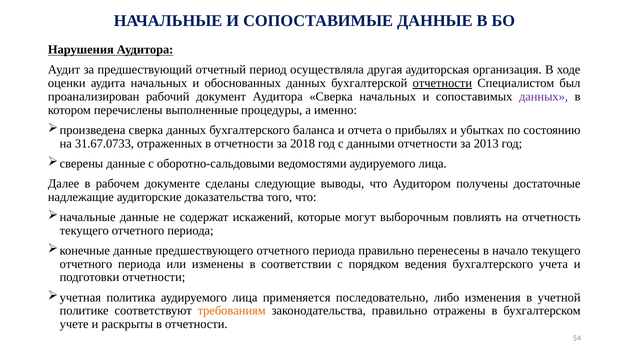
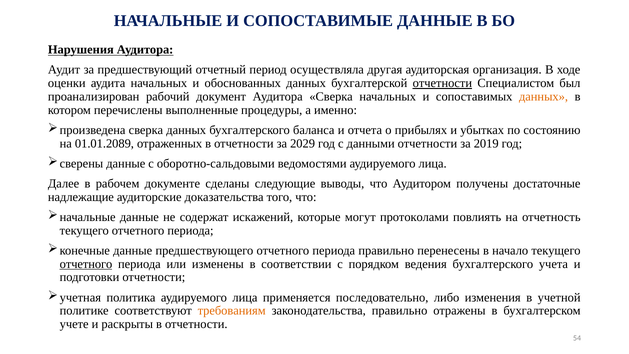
данных at (544, 97) colour: purple -> orange
31.67.0733: 31.67.0733 -> 01.01.2089
2018: 2018 -> 2029
2013: 2013 -> 2019
выборочным: выборочным -> протоколами
отчетного at (86, 264) underline: none -> present
